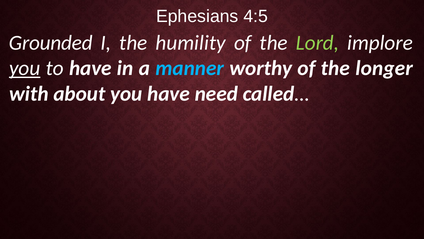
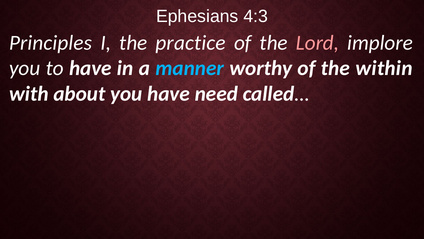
4:5: 4:5 -> 4:3
Grounded: Grounded -> Principles
humility: humility -> practice
Lord colour: light green -> pink
you at (25, 68) underline: present -> none
longer: longer -> within
